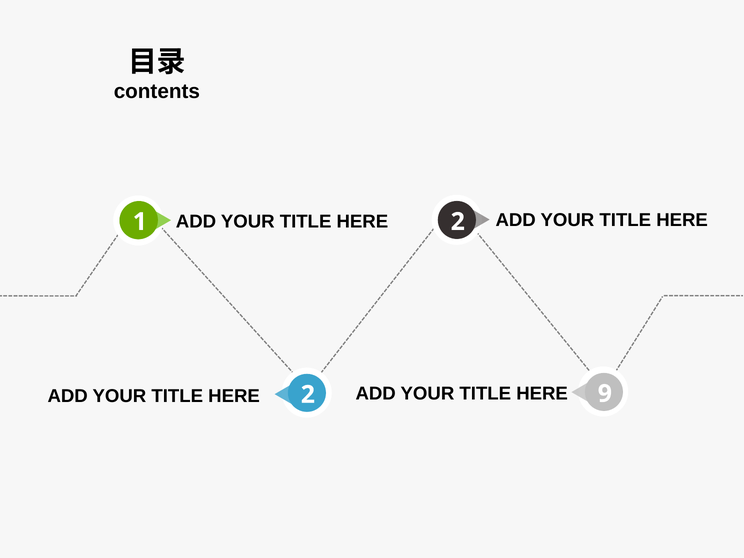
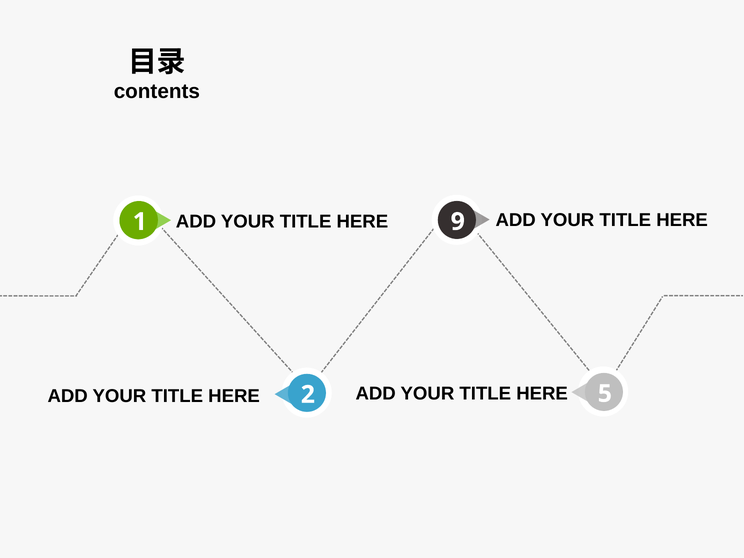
2 at (458, 222): 2 -> 9
9: 9 -> 5
